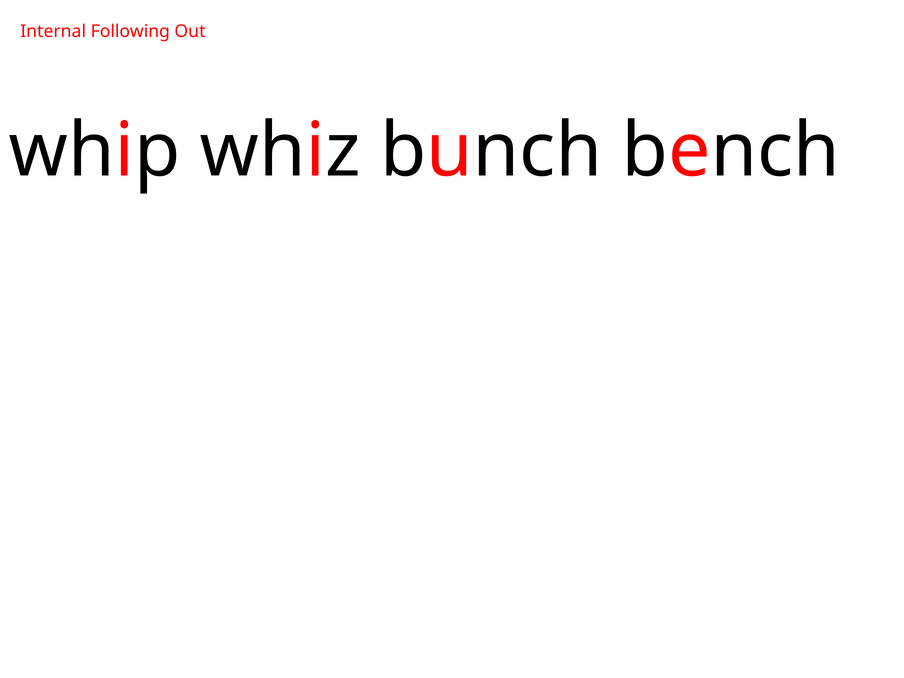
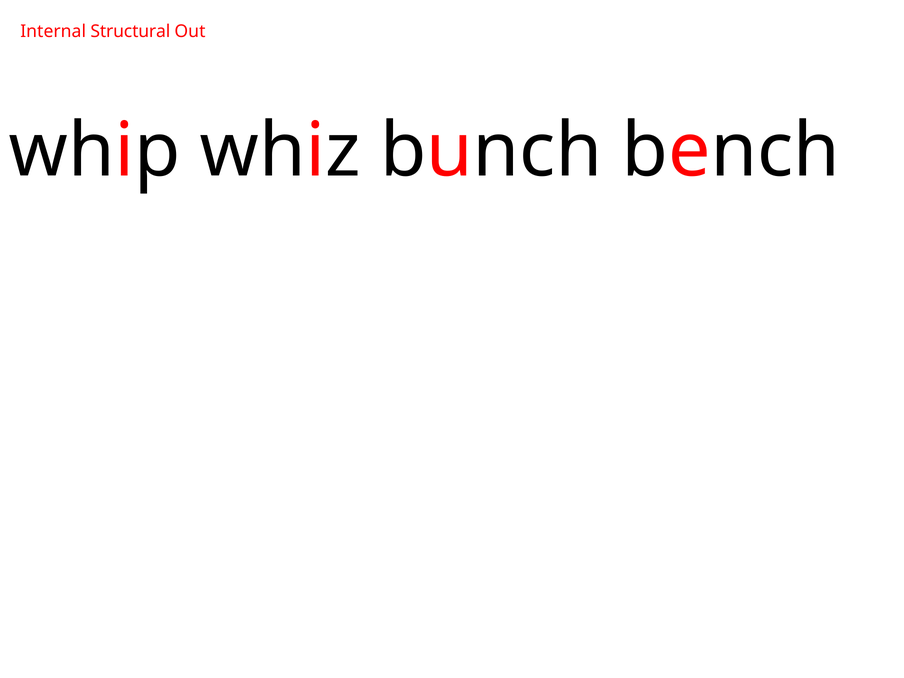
Following: Following -> Structural
